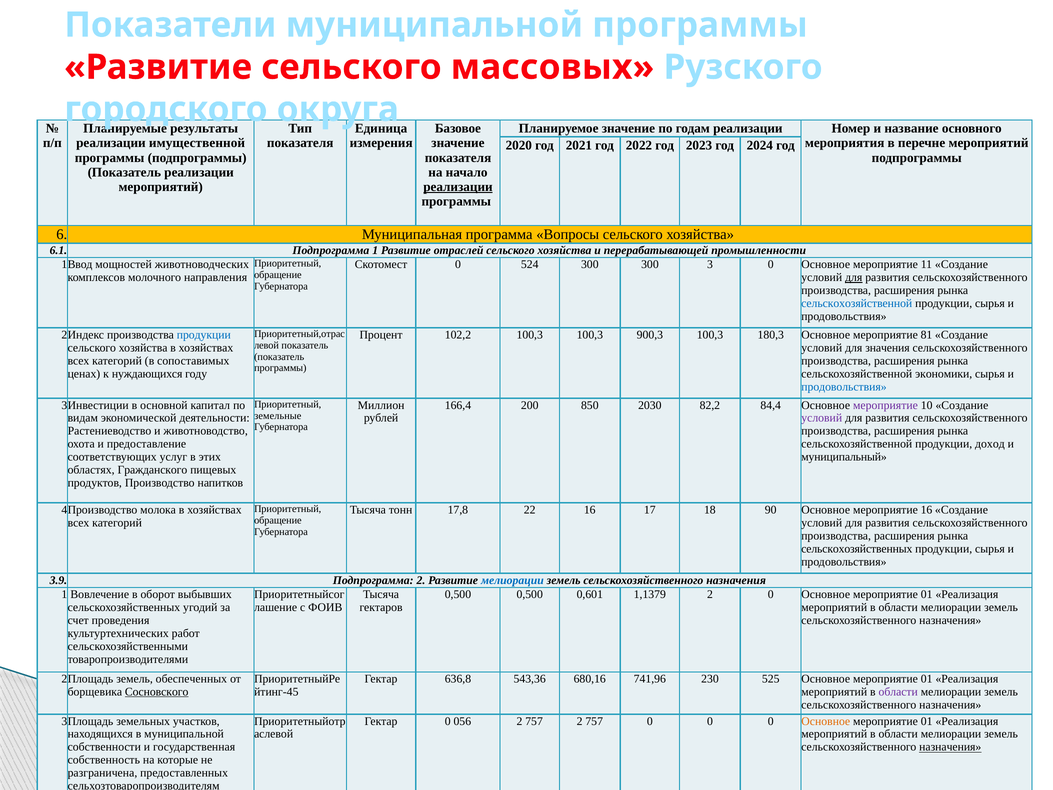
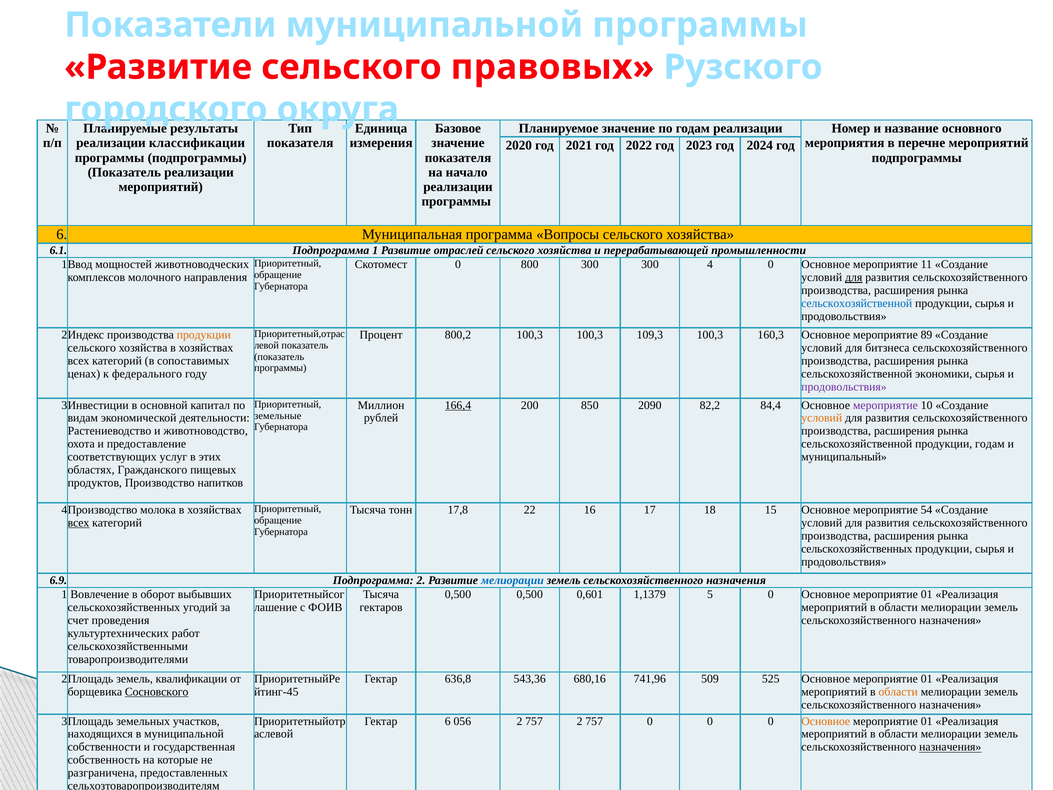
массовых: массовых -> правовых
имущественной: имущественной -> классификации
реализации at (458, 187) underline: present -> none
524: 524 -> 800
3: 3 -> 4
продукции at (204, 335) colour: blue -> orange
102,2: 102,2 -> 800,2
900,3: 900,3 -> 109,3
180,3: 180,3 -> 160,3
81: 81 -> 89
значения: значения -> битзнеса
нуждающихся: нуждающихся -> федерального
продовольствия at (844, 387) colour: blue -> purple
166,4 underline: none -> present
2030: 2030 -> 2090
условий at (822, 418) colour: purple -> orange
продукции доход: доход -> годам
90: 90 -> 15
мероприятие 16: 16 -> 54
всех at (78, 523) underline: none -> present
3.9: 3.9 -> 6.9
1,1379 2: 2 -> 5
обеспеченных: обеспеченных -> квалификации
230: 230 -> 509
области at (898, 692) colour: purple -> orange
Гектар 0: 0 -> 6
